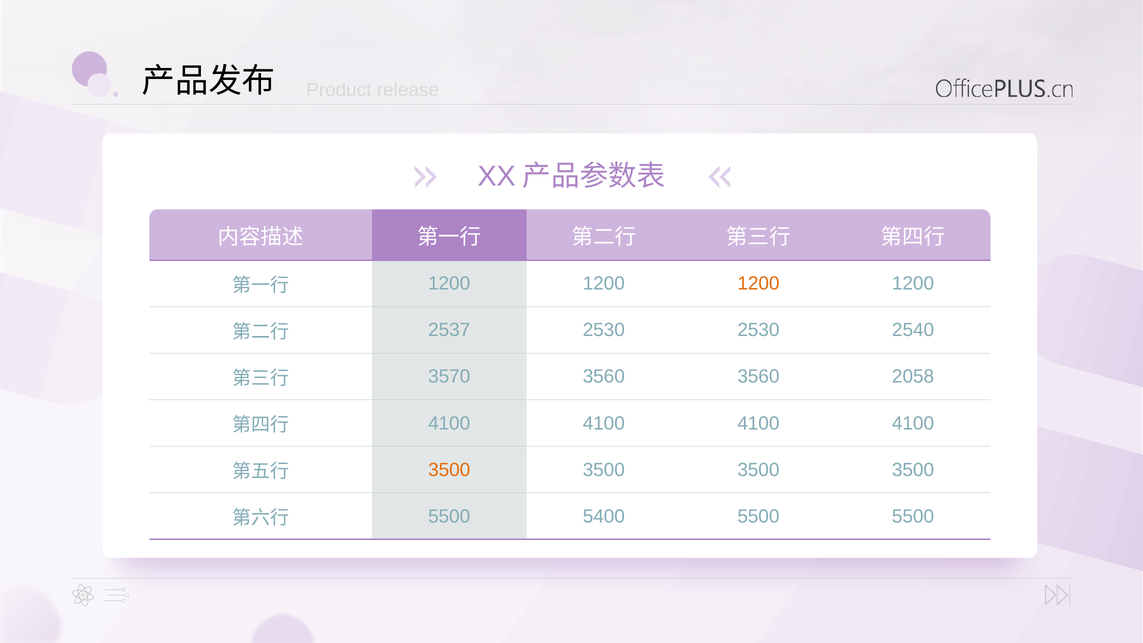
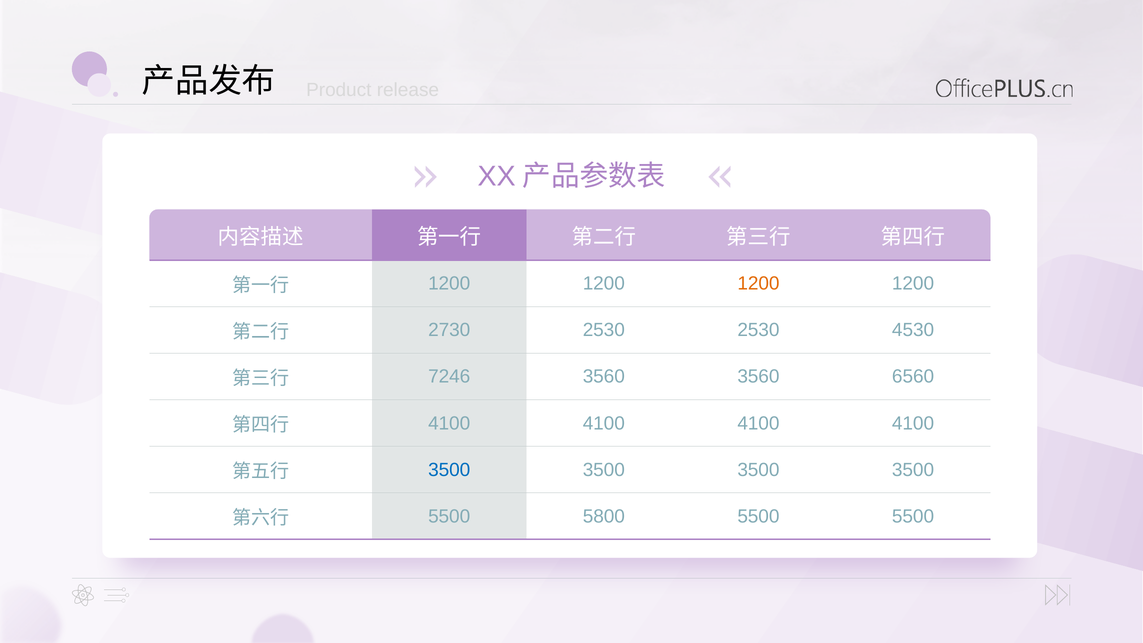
2537: 2537 -> 2730
2540: 2540 -> 4530
3570: 3570 -> 7246
2058: 2058 -> 6560
3500 at (449, 470) colour: orange -> blue
5400: 5400 -> 5800
